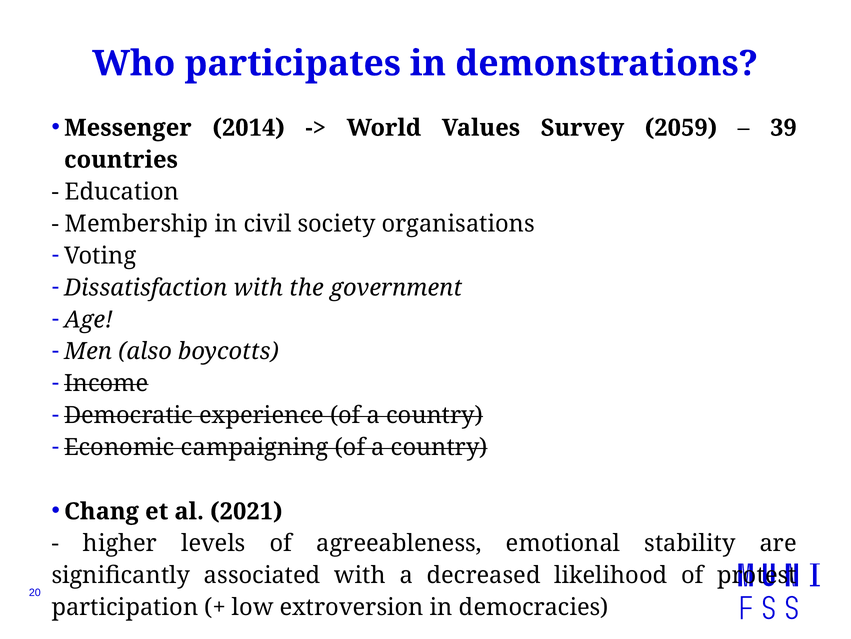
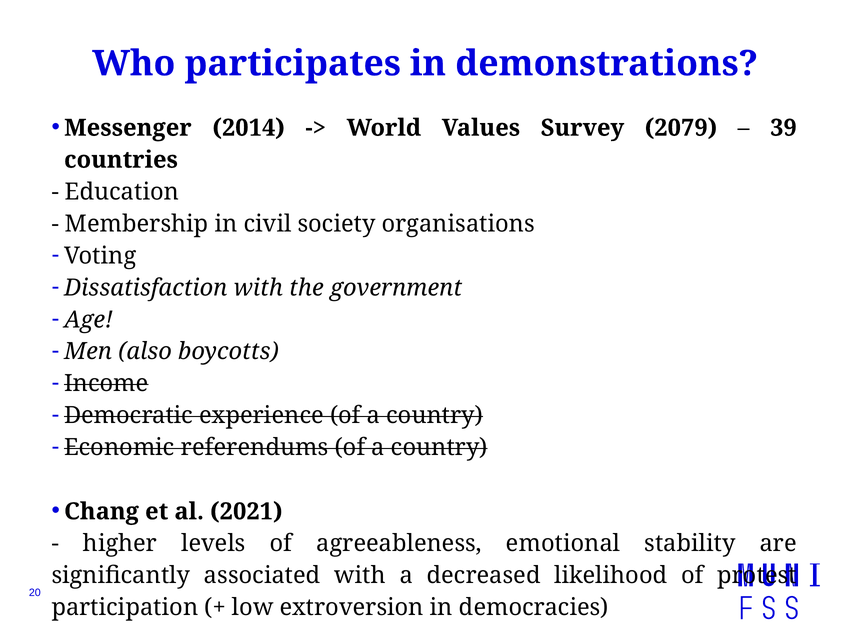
2059: 2059 -> 2079
campaigning: campaigning -> referendums
